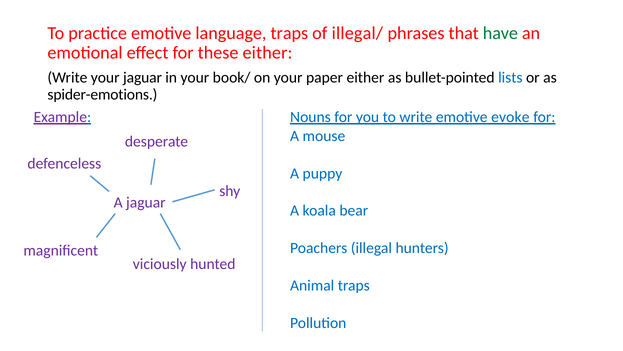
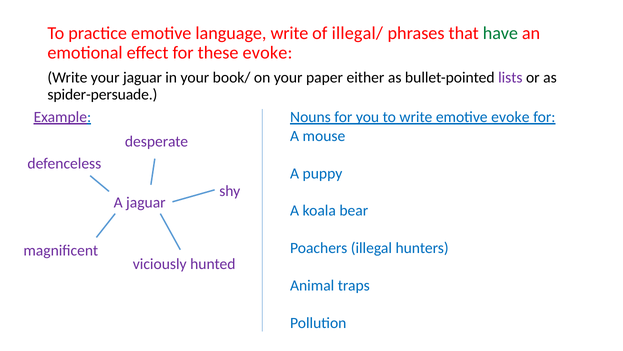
language traps: traps -> write
these either: either -> evoke
lists colour: blue -> purple
spider-emotions: spider-emotions -> spider-persuade
